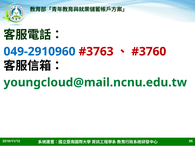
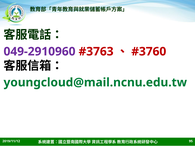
049-2910960 colour: blue -> purple
